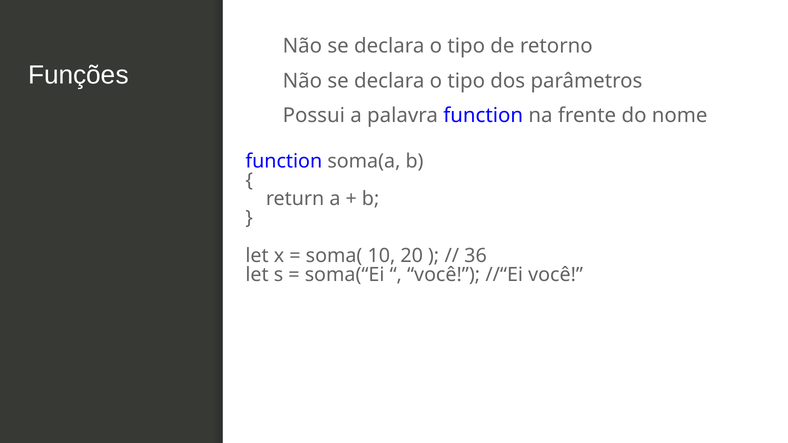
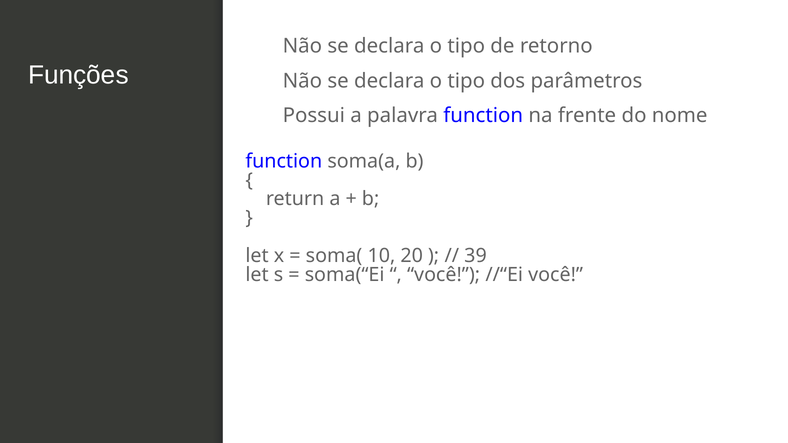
36: 36 -> 39
